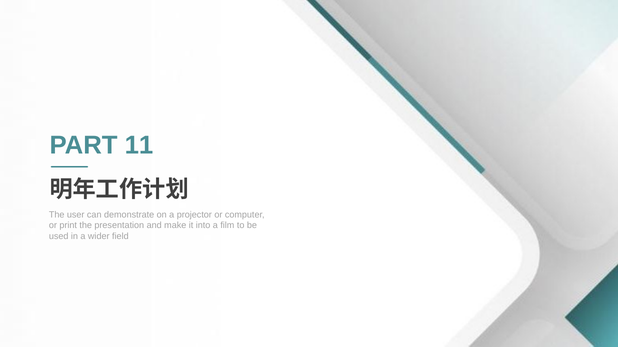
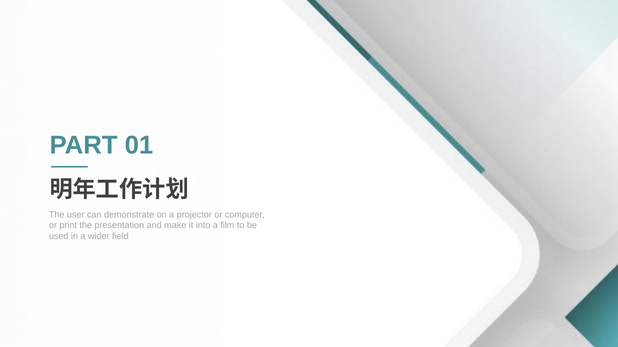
11: 11 -> 01
